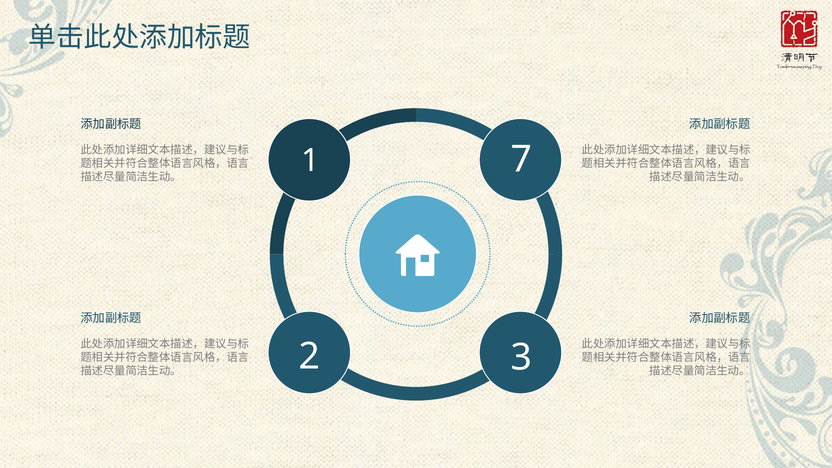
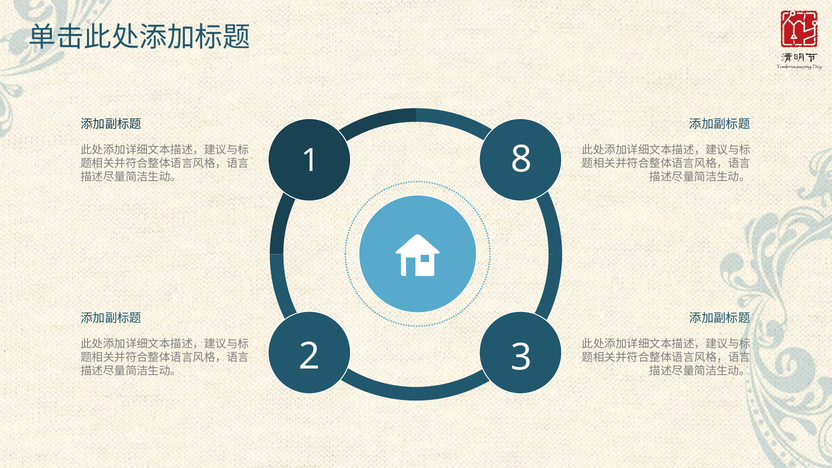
7: 7 -> 8
